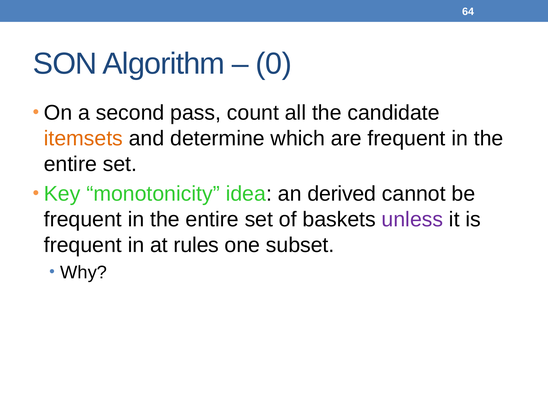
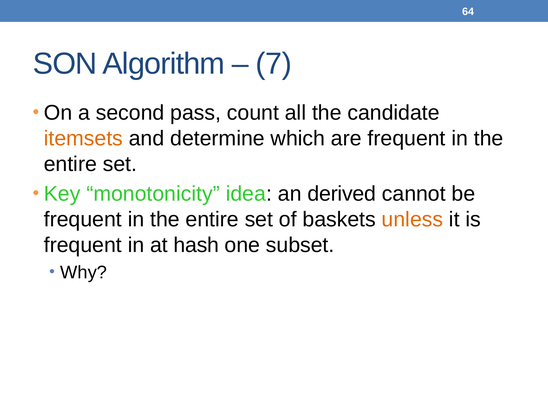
0: 0 -> 7
unless colour: purple -> orange
rules: rules -> hash
